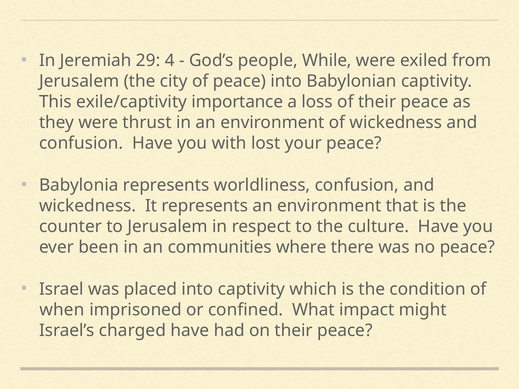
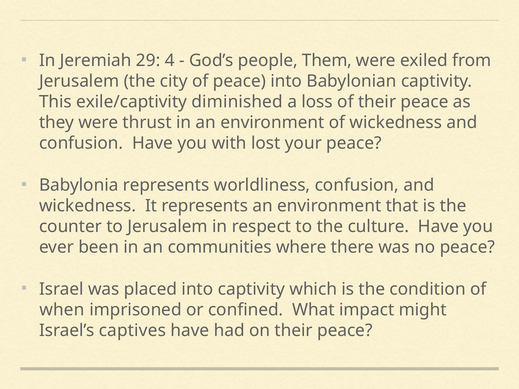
While: While -> Them
importance: importance -> diminished
charged: charged -> captives
